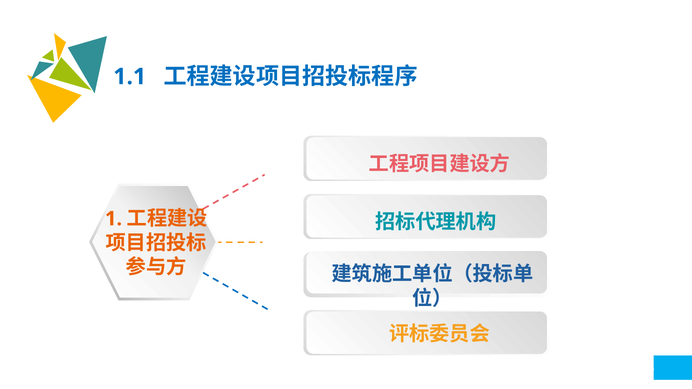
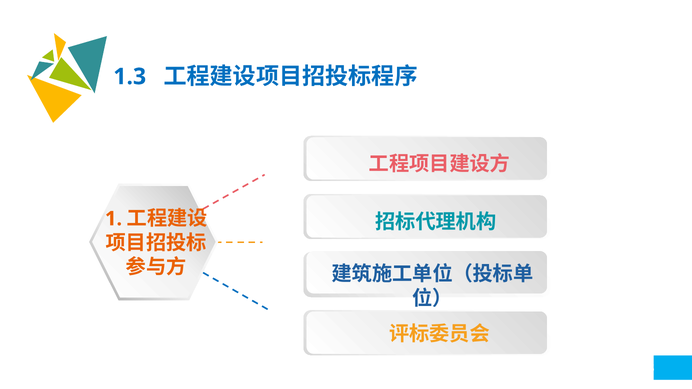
1.1: 1.1 -> 1.3
